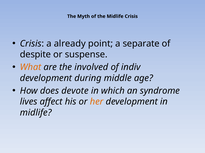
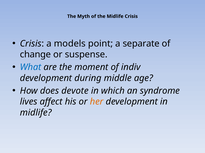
already: already -> models
despite: despite -> change
What colour: orange -> blue
involved: involved -> moment
